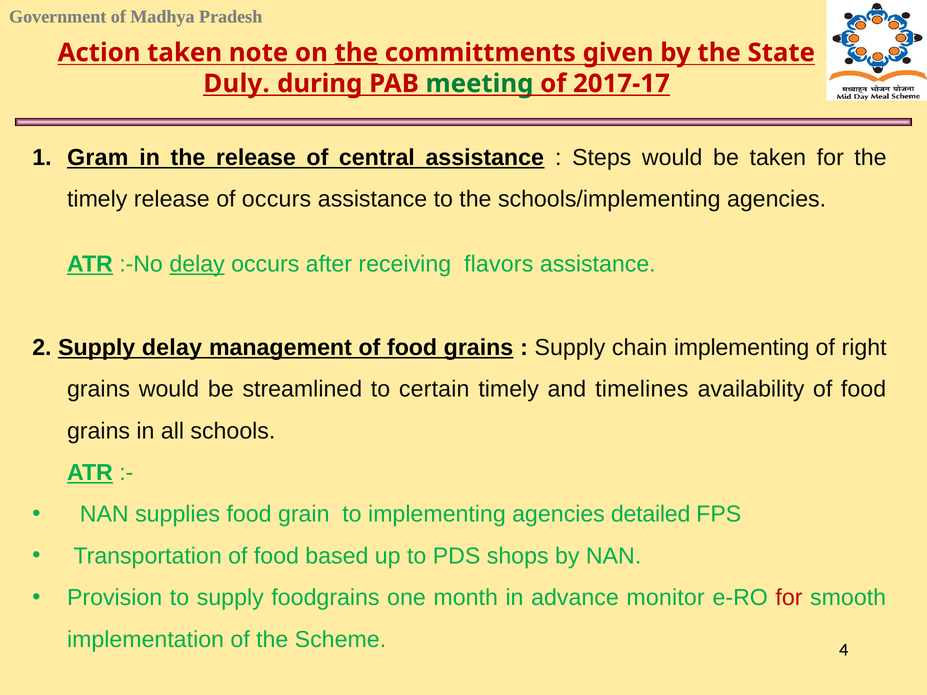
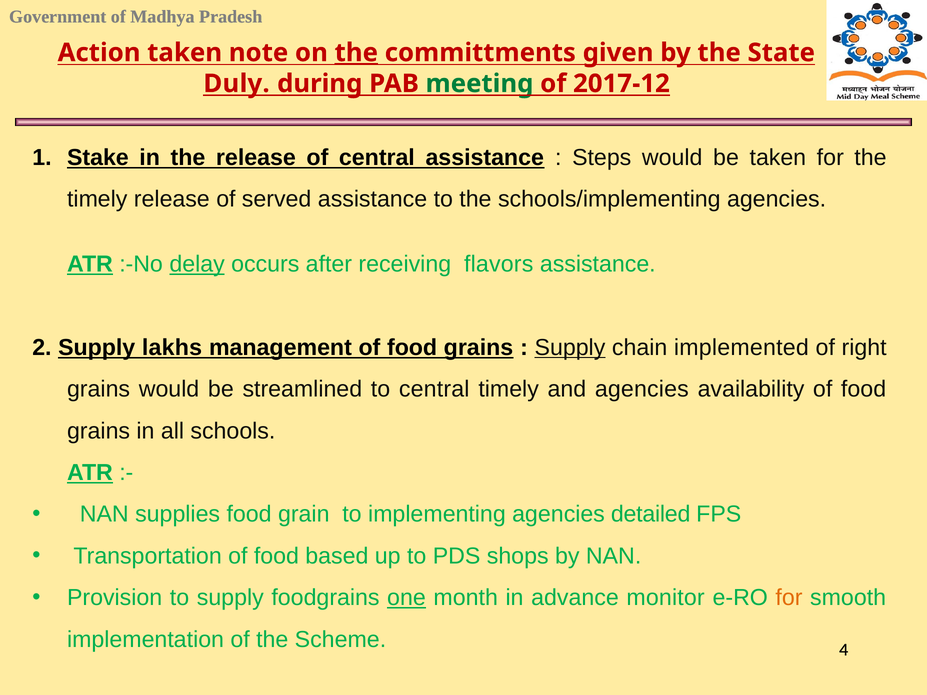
2017-17: 2017-17 -> 2017-12
Gram: Gram -> Stake
of occurs: occurs -> served
Supply delay: delay -> lakhs
Supply at (570, 348) underline: none -> present
chain implementing: implementing -> implemented
to certain: certain -> central
and timelines: timelines -> agencies
one underline: none -> present
for at (789, 598) colour: red -> orange
